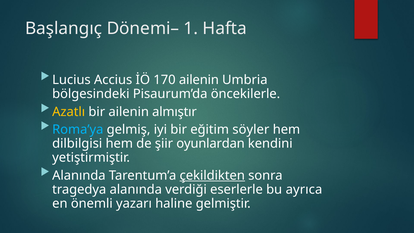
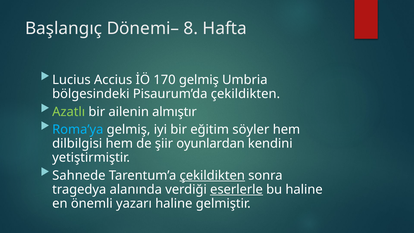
1: 1 -> 8
170 ailenin: ailenin -> gelmiş
Pisaurum’da öncekilerle: öncekilerle -> çekildikten
Azatlı colour: yellow -> light green
Alanında at (79, 175): Alanında -> Sahnede
eserlerle underline: none -> present
bu ayrıca: ayrıca -> haline
